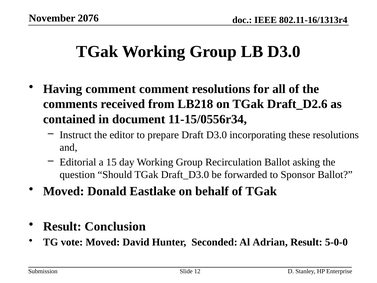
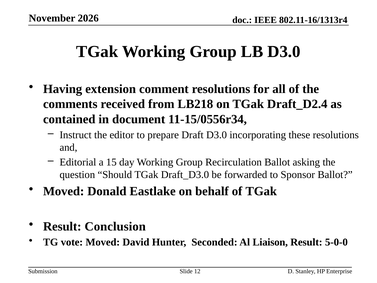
2076: 2076 -> 2026
Having comment: comment -> extension
Draft_D2.6: Draft_D2.6 -> Draft_D2.4
Adrian: Adrian -> Liaison
